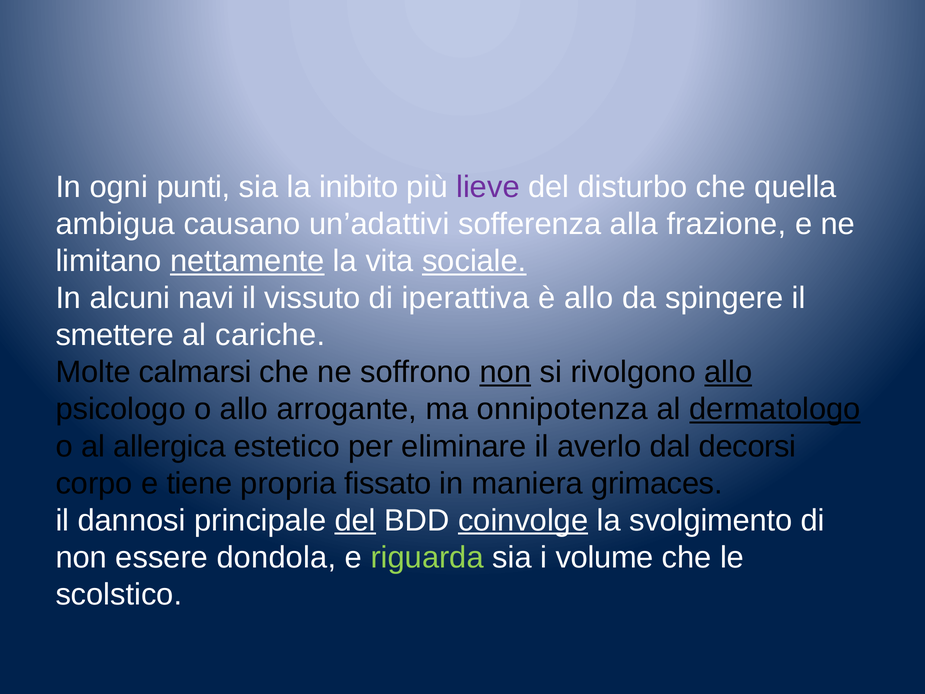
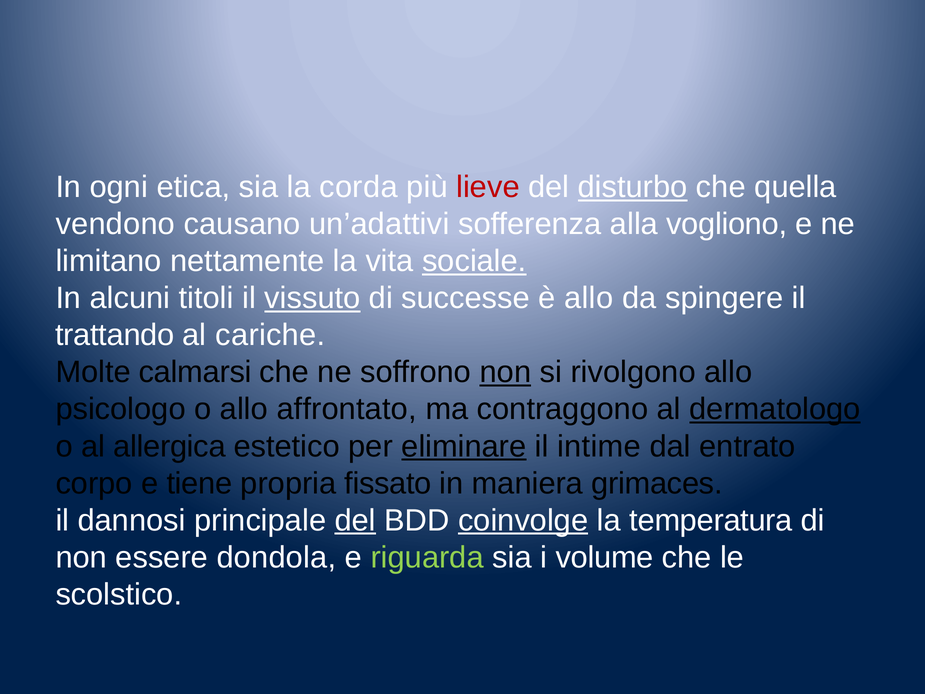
punti: punti -> etica
inibito: inibito -> corda
lieve colour: purple -> red
disturbo underline: none -> present
ambigua: ambigua -> vendono
frazione: frazione -> vogliono
nettamente underline: present -> none
navi: navi -> titoli
vissuto underline: none -> present
iperattiva: iperattiva -> successe
smettere: smettere -> trattando
allo at (728, 372) underline: present -> none
arrogante: arrogante -> affrontato
onnipotenza: onnipotenza -> contraggono
eliminare underline: none -> present
averlo: averlo -> intime
decorsi: decorsi -> entrato
svolgimento: svolgimento -> temperatura
